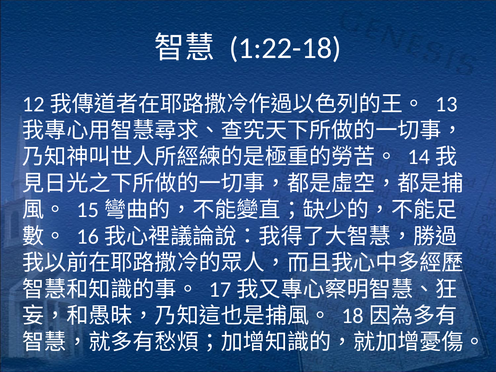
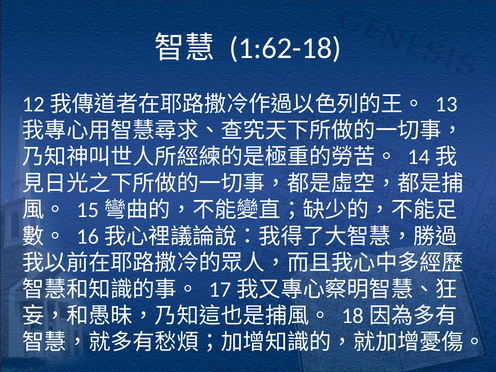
1:22-18: 1:22-18 -> 1:62-18
